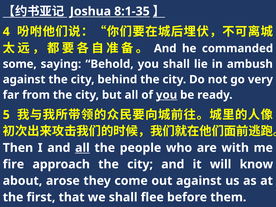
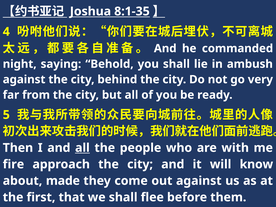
some: some -> night
you at (167, 95) underline: present -> none
arose: arose -> made
